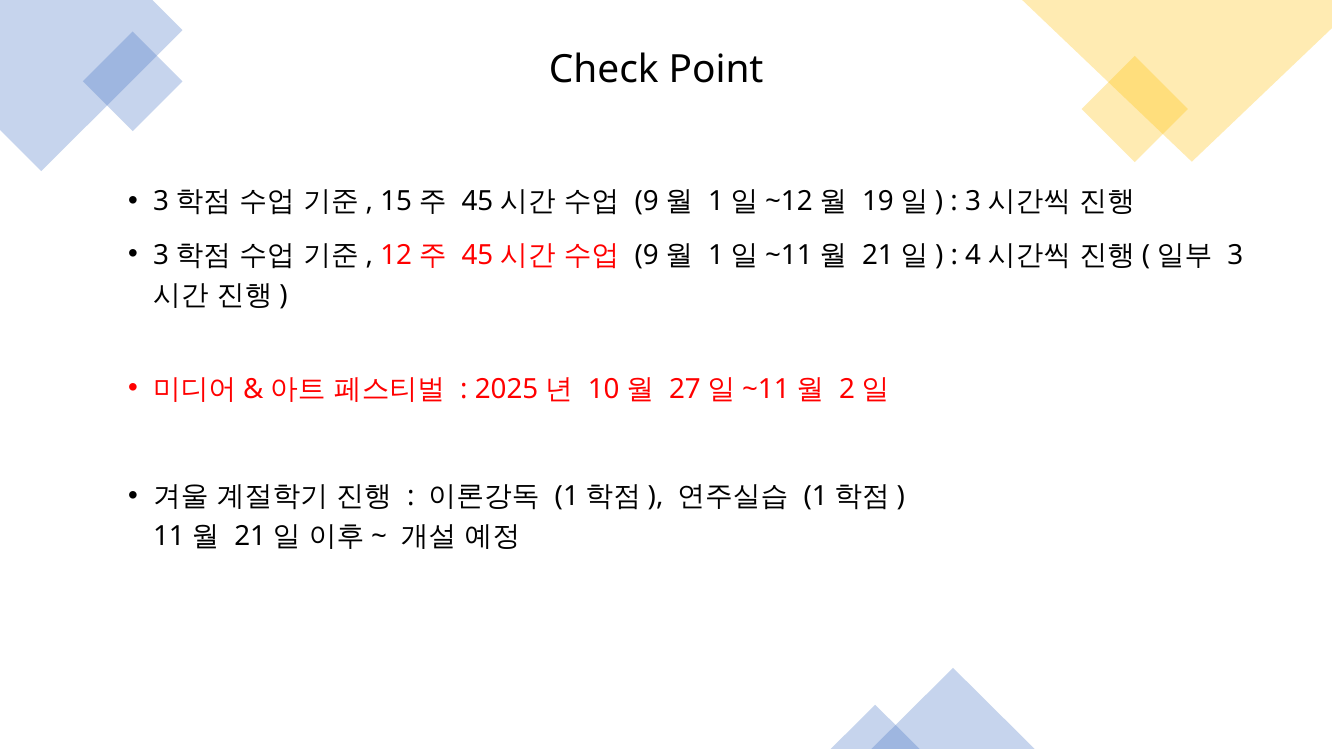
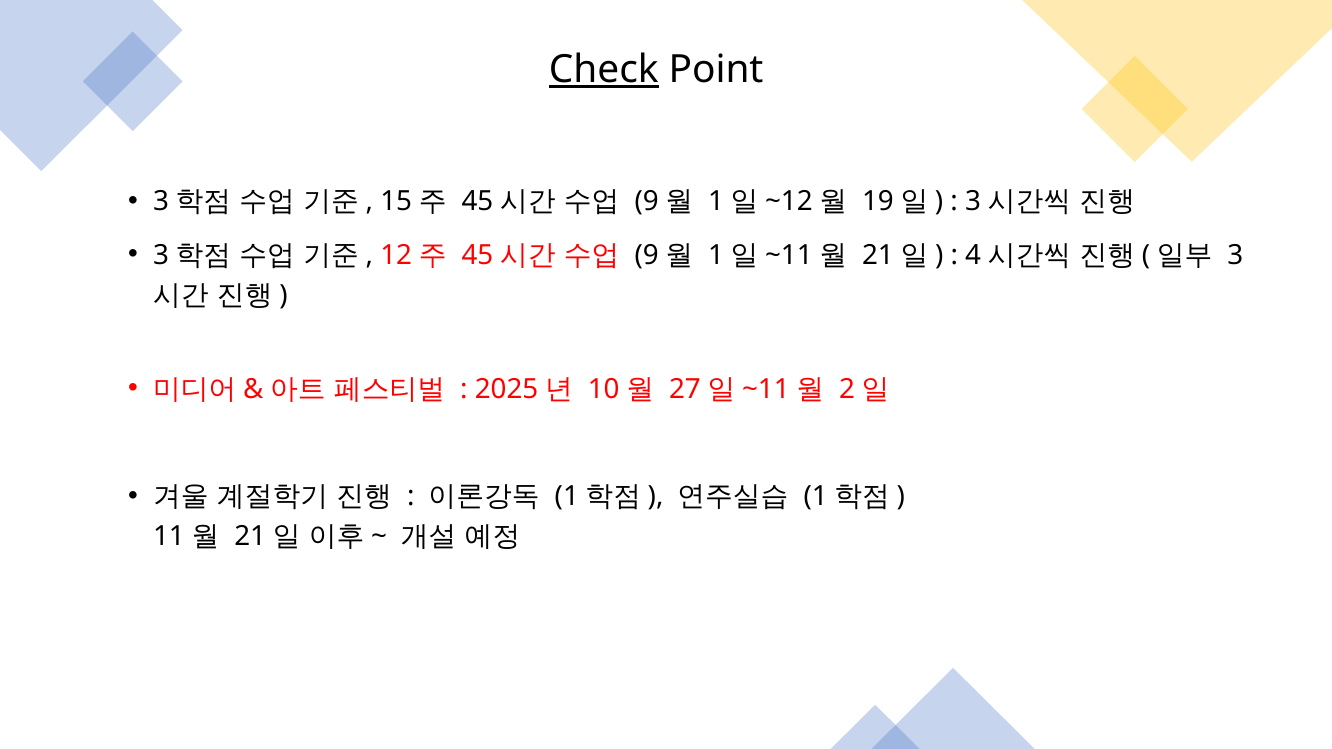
Check underline: none -> present
